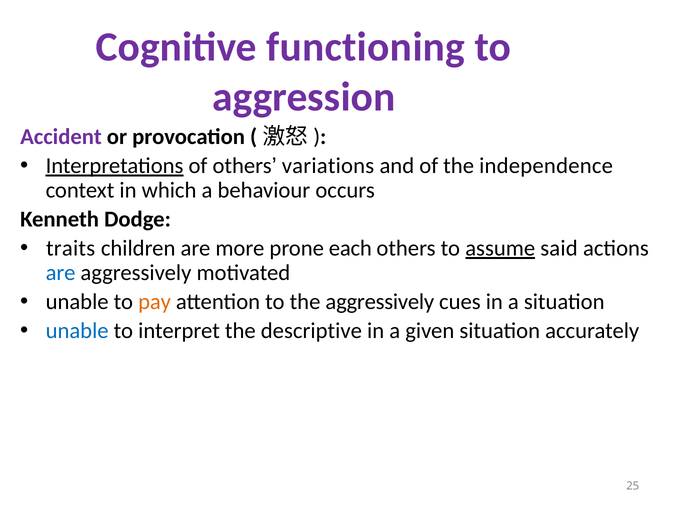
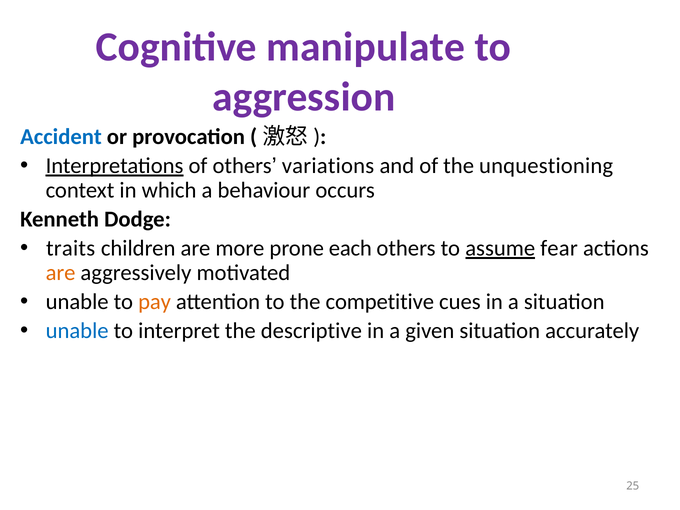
functioning: functioning -> manipulate
Accident colour: purple -> blue
independence: independence -> unquestioning
said: said -> fear
are at (61, 273) colour: blue -> orange
the aggressively: aggressively -> competitive
